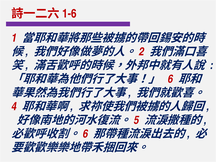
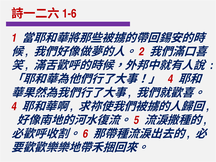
6 at (170, 79): 6 -> 4
